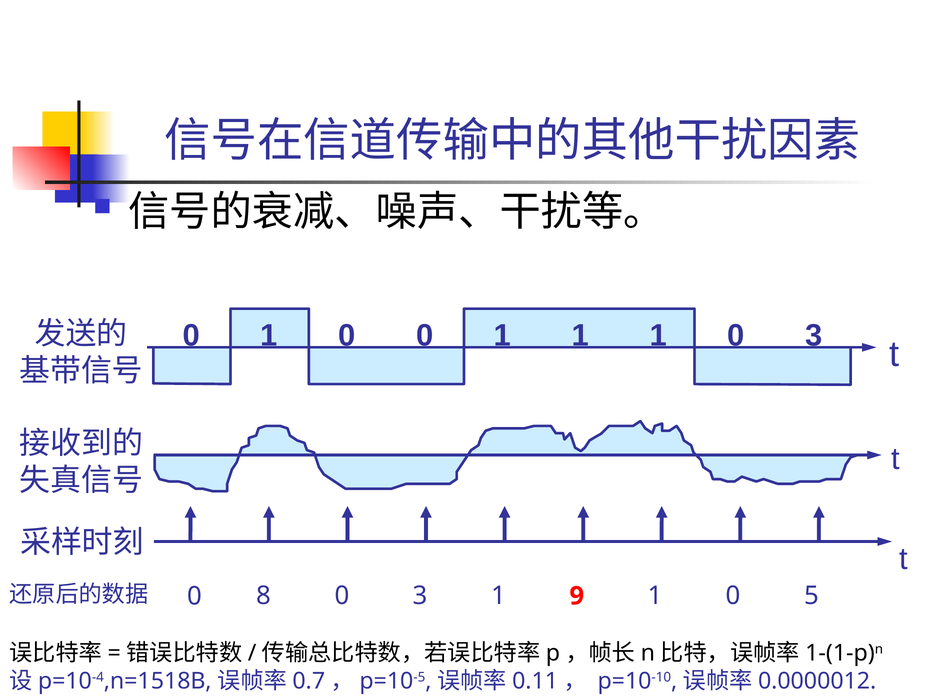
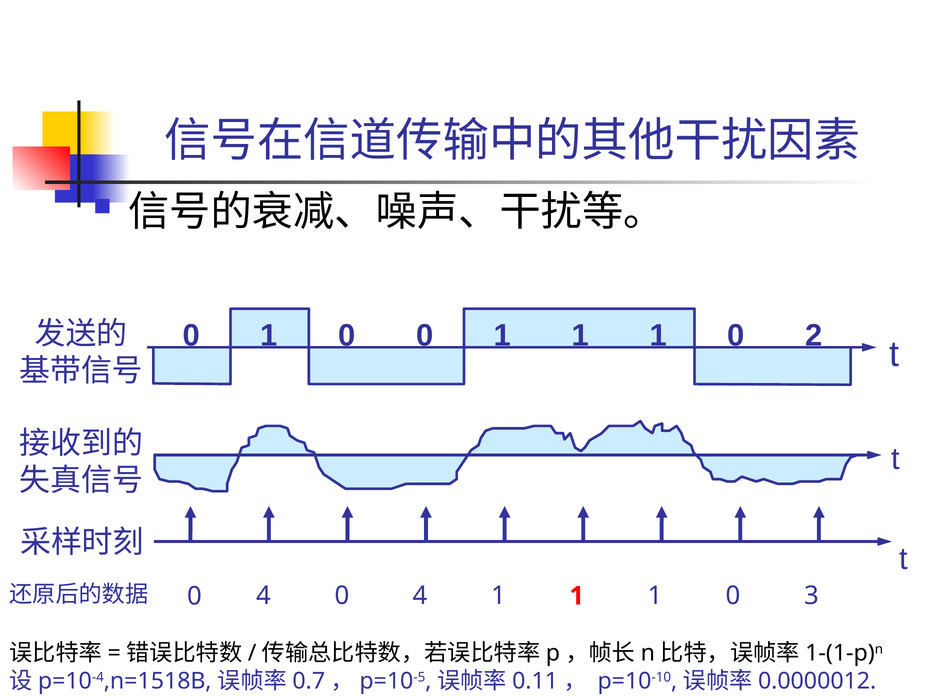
1 0 3: 3 -> 2
8 at (264, 596): 8 -> 4
3 at (420, 596): 3 -> 4
9 at (577, 596): 9 -> 1
5: 5 -> 3
